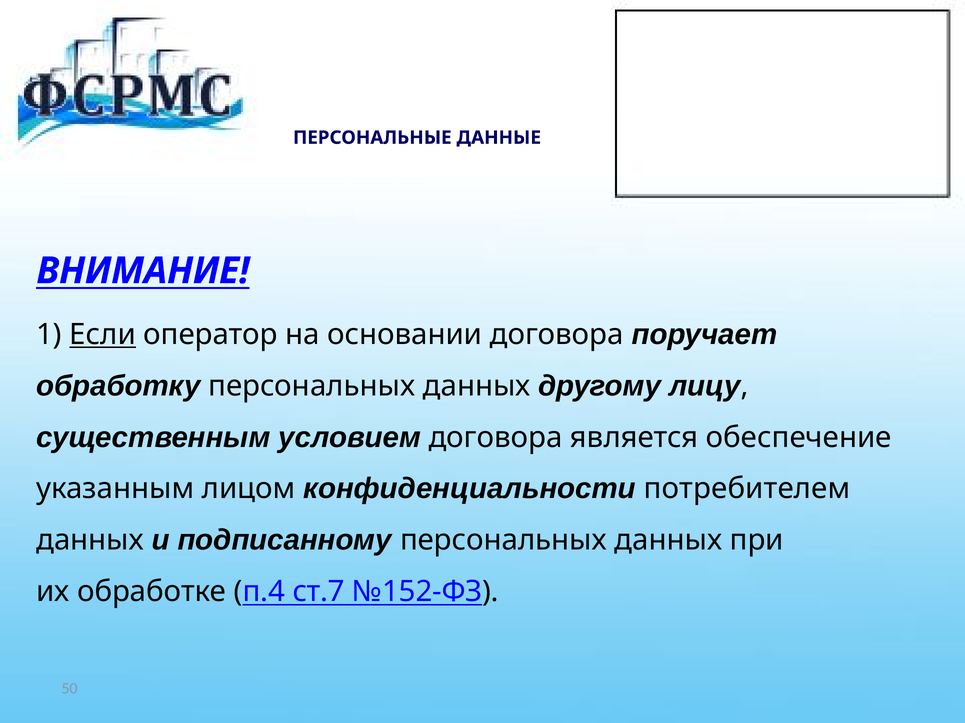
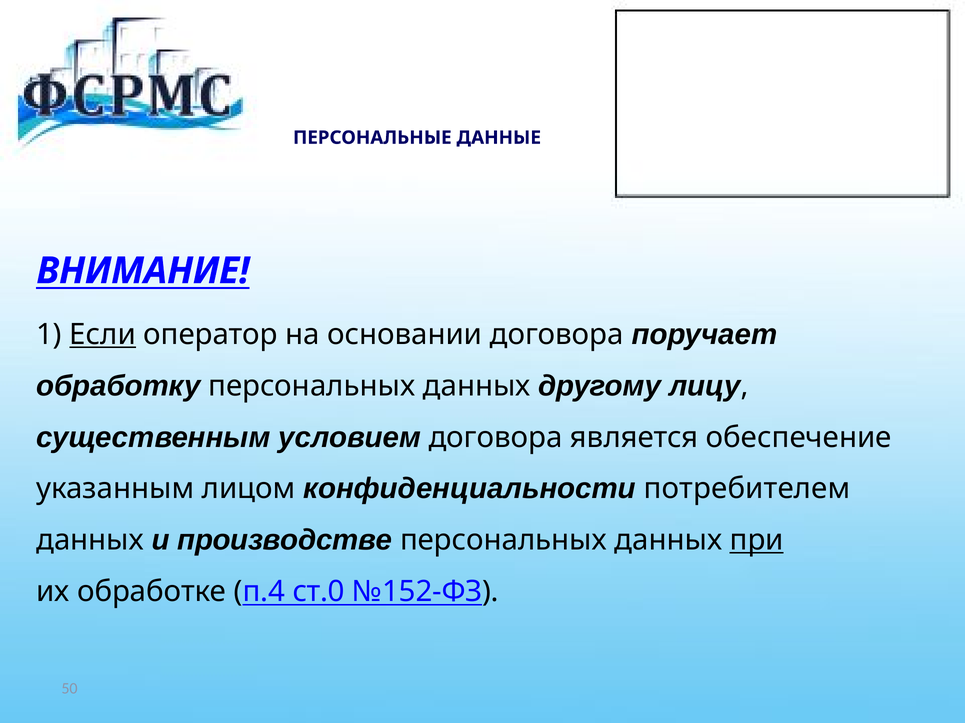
подписанному: подписанному -> производстве
при underline: none -> present
ст.7: ст.7 -> ст.0
